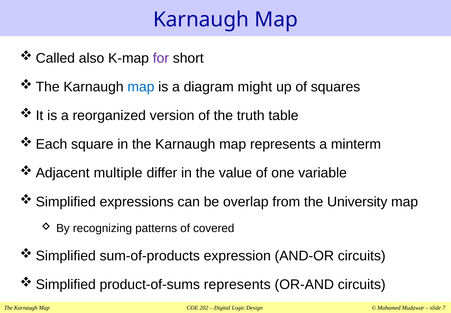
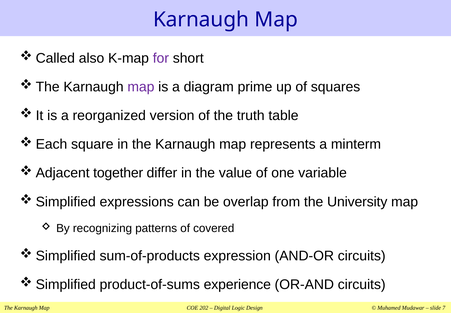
map at (141, 87) colour: blue -> purple
might: might -> prime
multiple: multiple -> together
product-of-sums represents: represents -> experience
